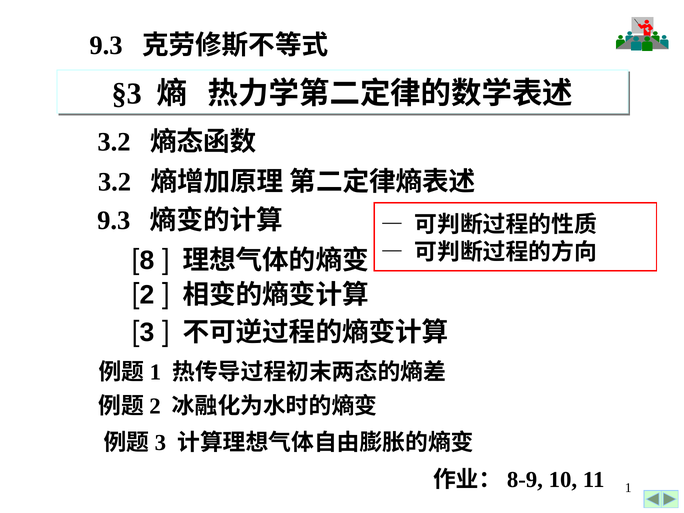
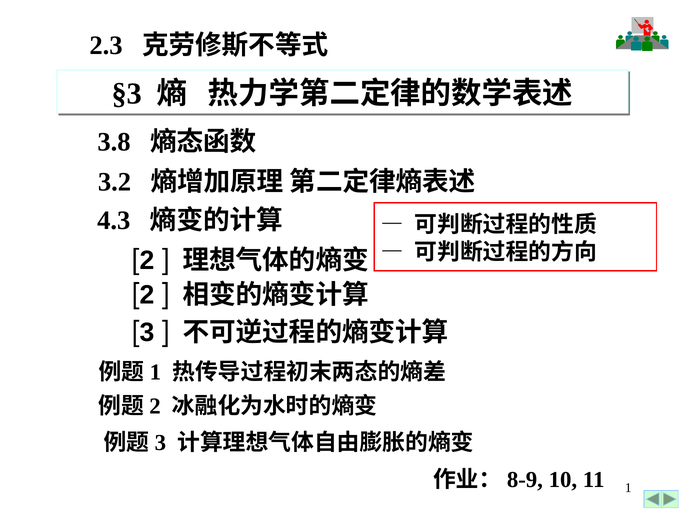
9.3 at (106, 46): 9.3 -> 2.3
3.2 at (114, 142): 3.2 -> 3.8
9.3 at (114, 221): 9.3 -> 4.3
8 at (147, 261): 8 -> 2
